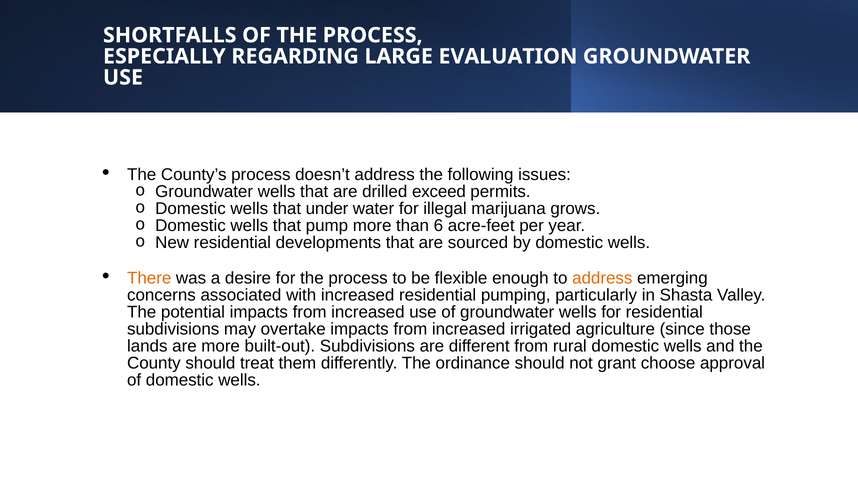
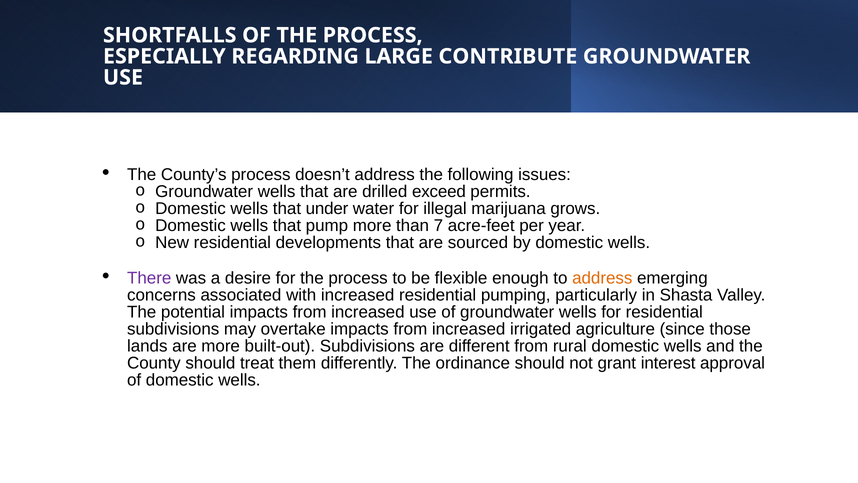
EVALUATION: EVALUATION -> CONTRIBUTE
6: 6 -> 7
There colour: orange -> purple
choose: choose -> interest
